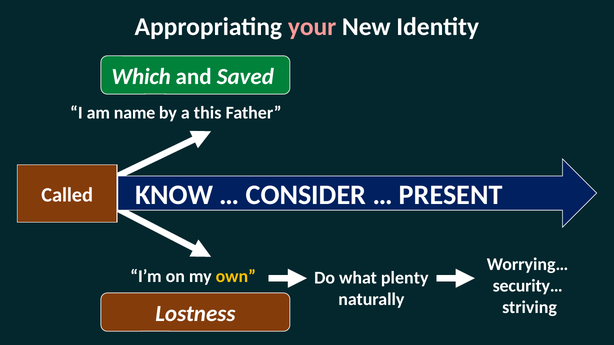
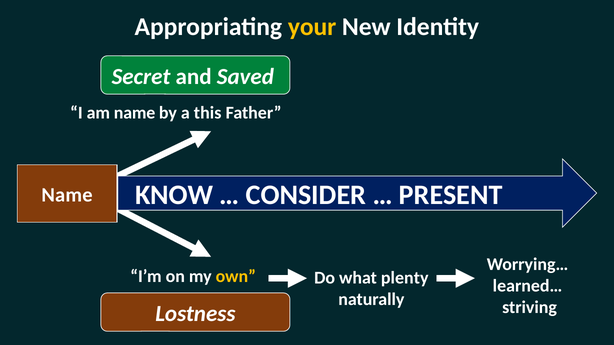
your colour: pink -> yellow
Which: Which -> Secret
Called at (67, 195): Called -> Name
security…: security… -> learned…
